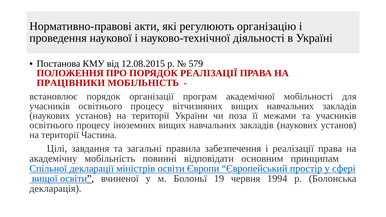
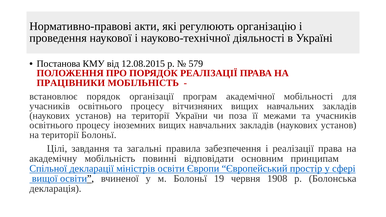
території Частина: Частина -> Болоньї
1994: 1994 -> 1908
